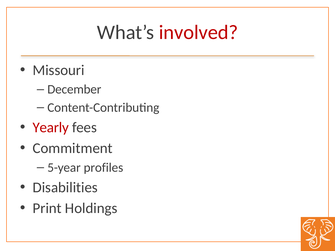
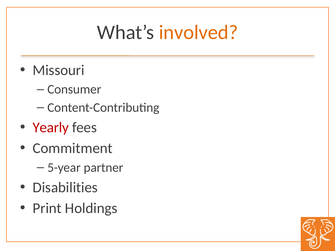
involved colour: red -> orange
December: December -> Consumer
profiles: profiles -> partner
